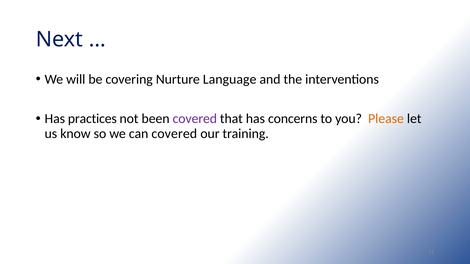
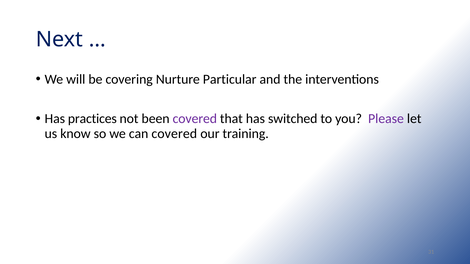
Language: Language -> Particular
concerns: concerns -> switched
Please colour: orange -> purple
